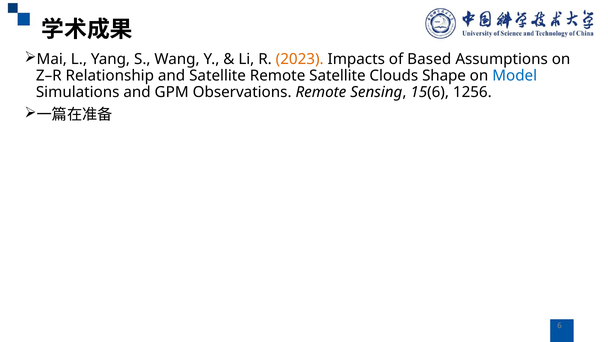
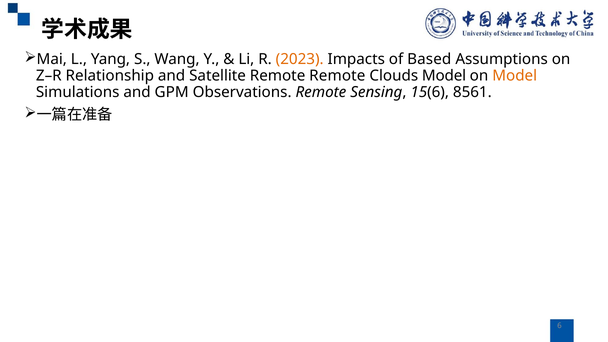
Remote Satellite: Satellite -> Remote
Clouds Shape: Shape -> Model
Model at (515, 76) colour: blue -> orange
1256: 1256 -> 8561
